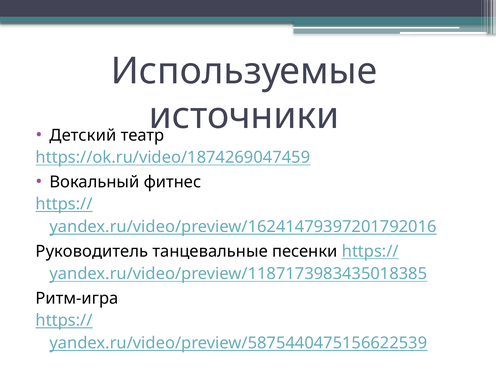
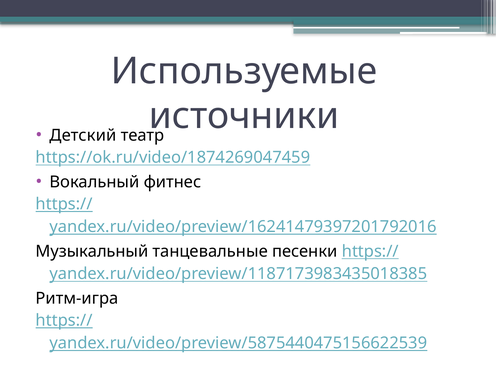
Руководитель: Руководитель -> Музыкальный
